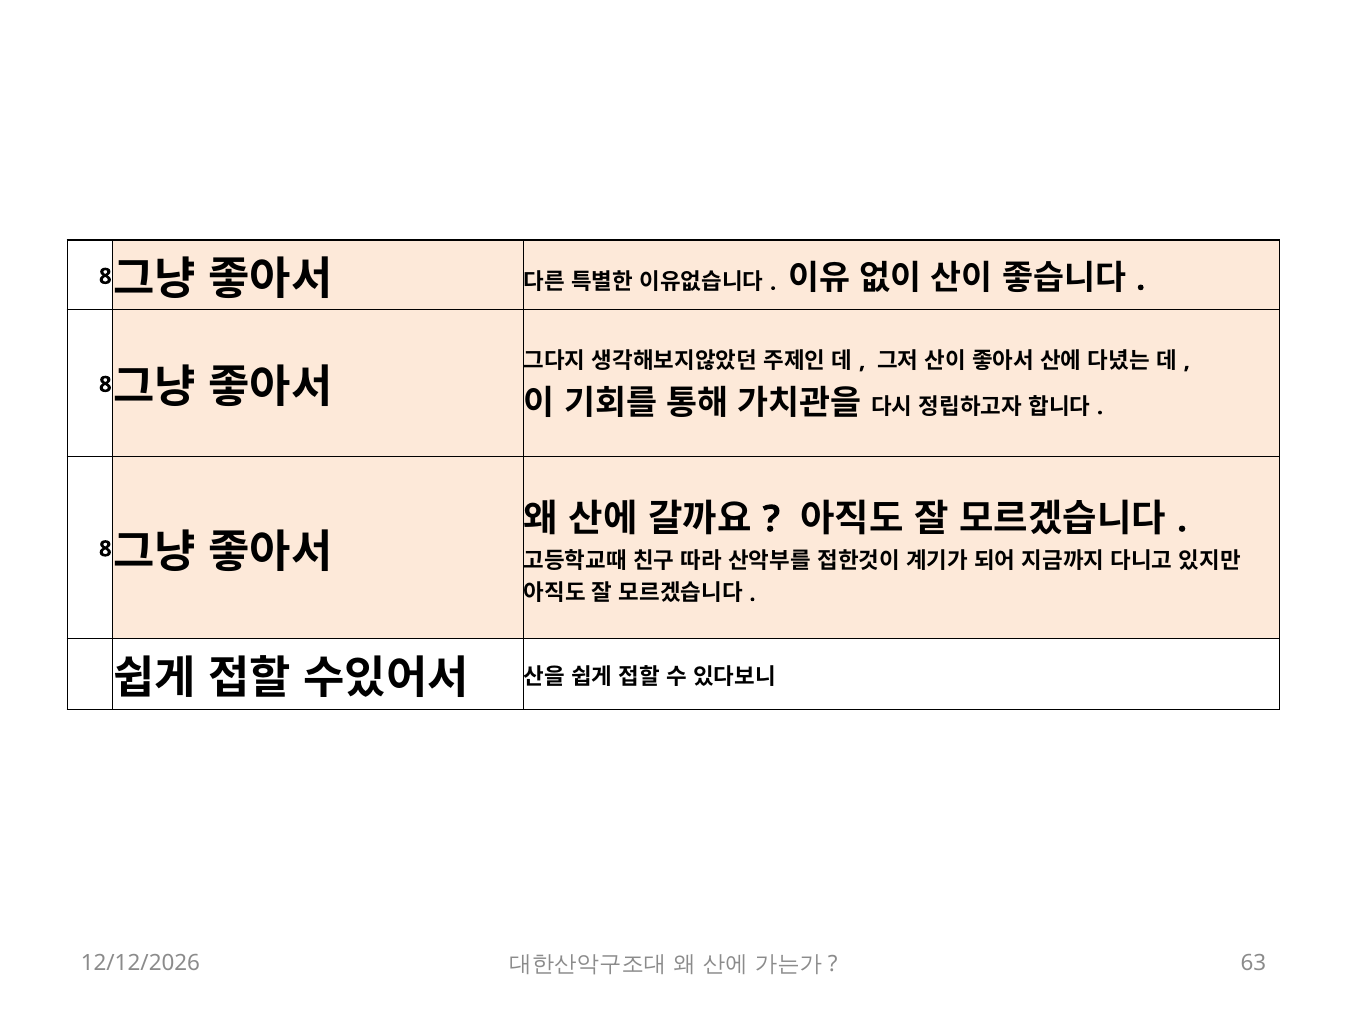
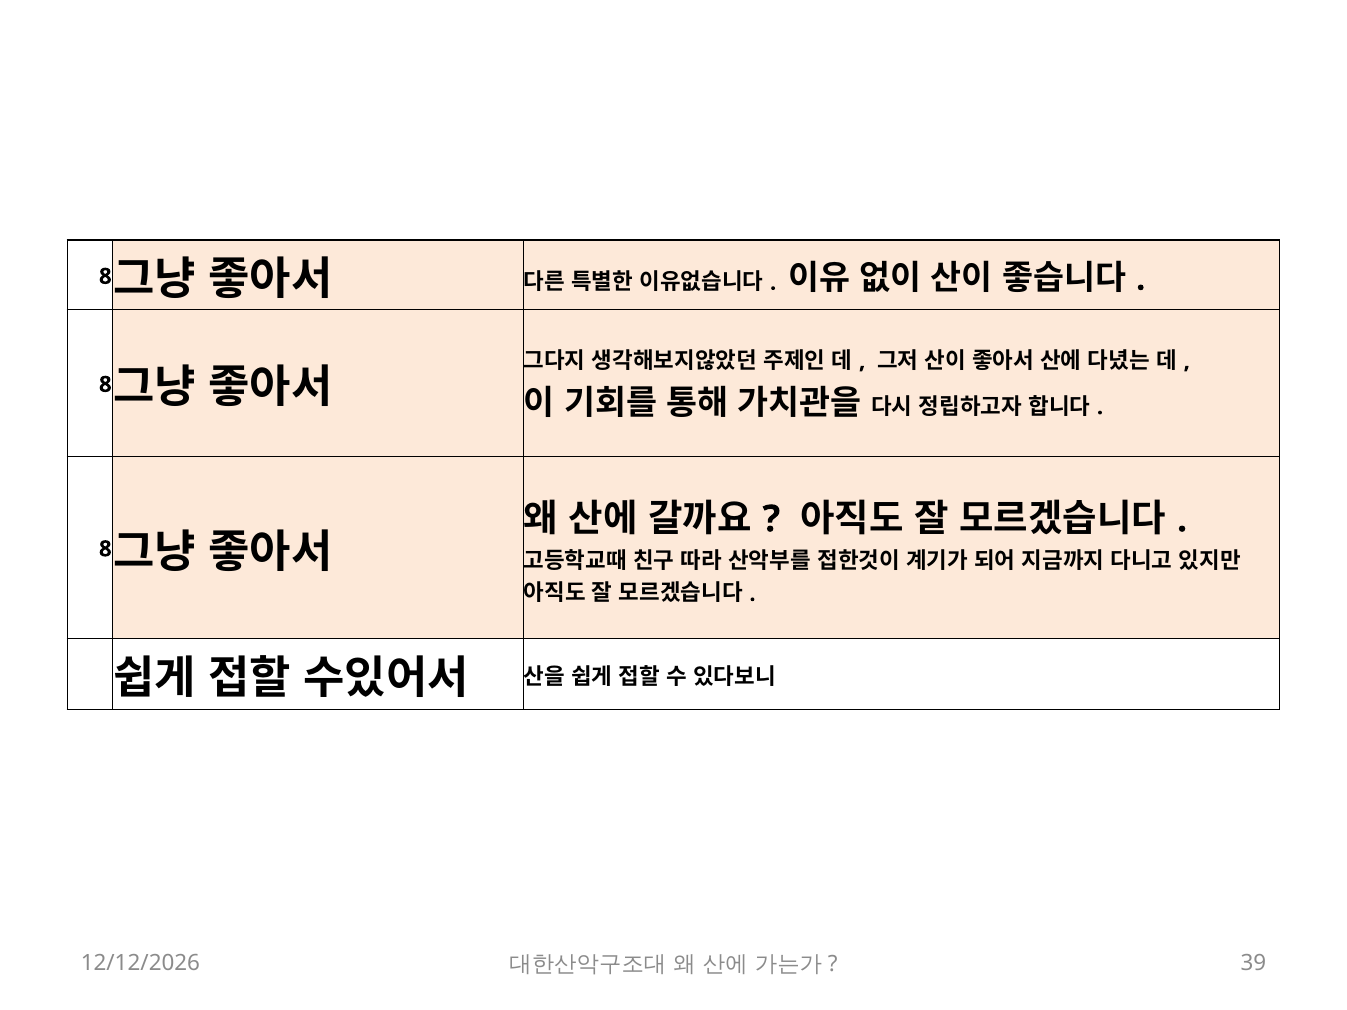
63: 63 -> 39
